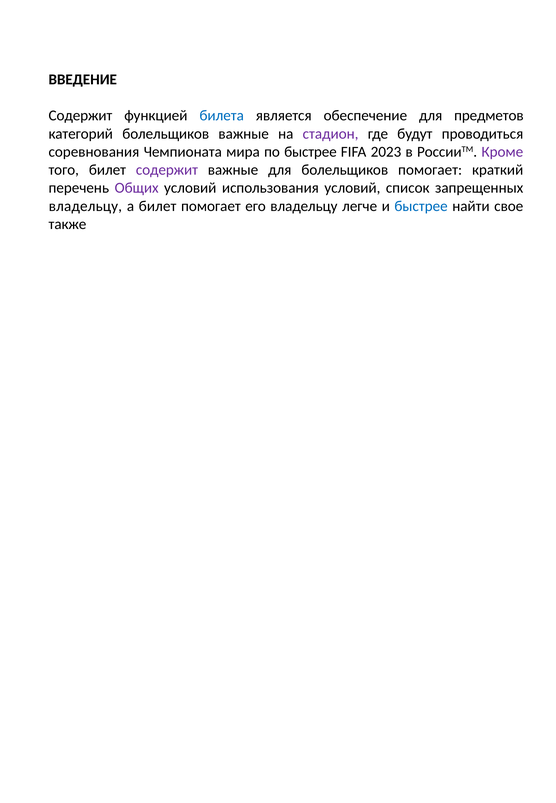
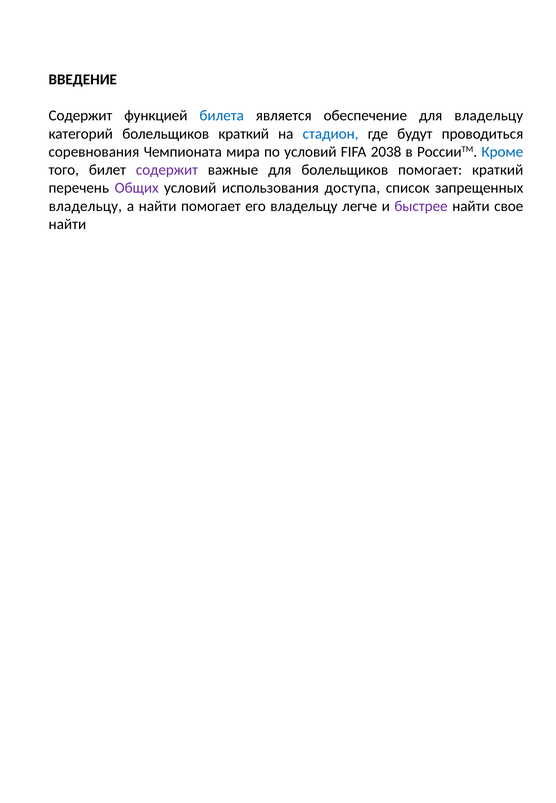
для предметов: предметов -> владельцу
болельщиков важные: важные -> краткий
стадион colour: purple -> blue
по быстрее: быстрее -> условий
2023: 2023 -> 2038
Кроме colour: purple -> blue
использования условий: условий -> доступа
а билет: билет -> найти
быстрее at (421, 206) colour: blue -> purple
также at (67, 224): также -> найти
